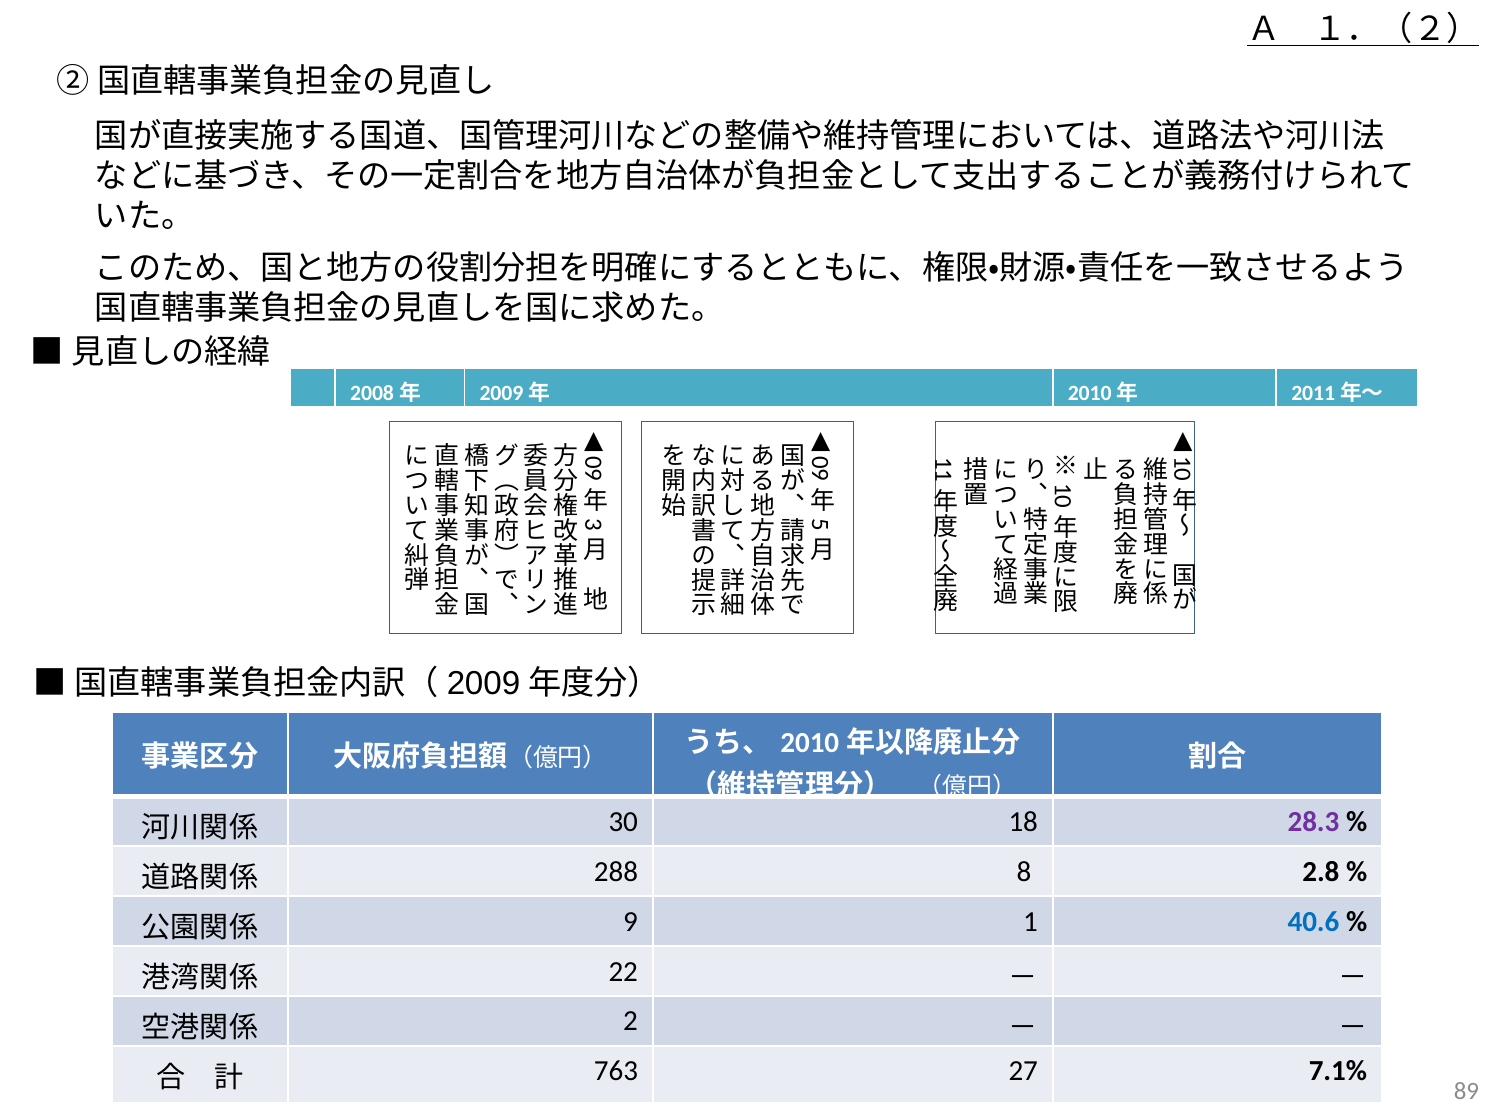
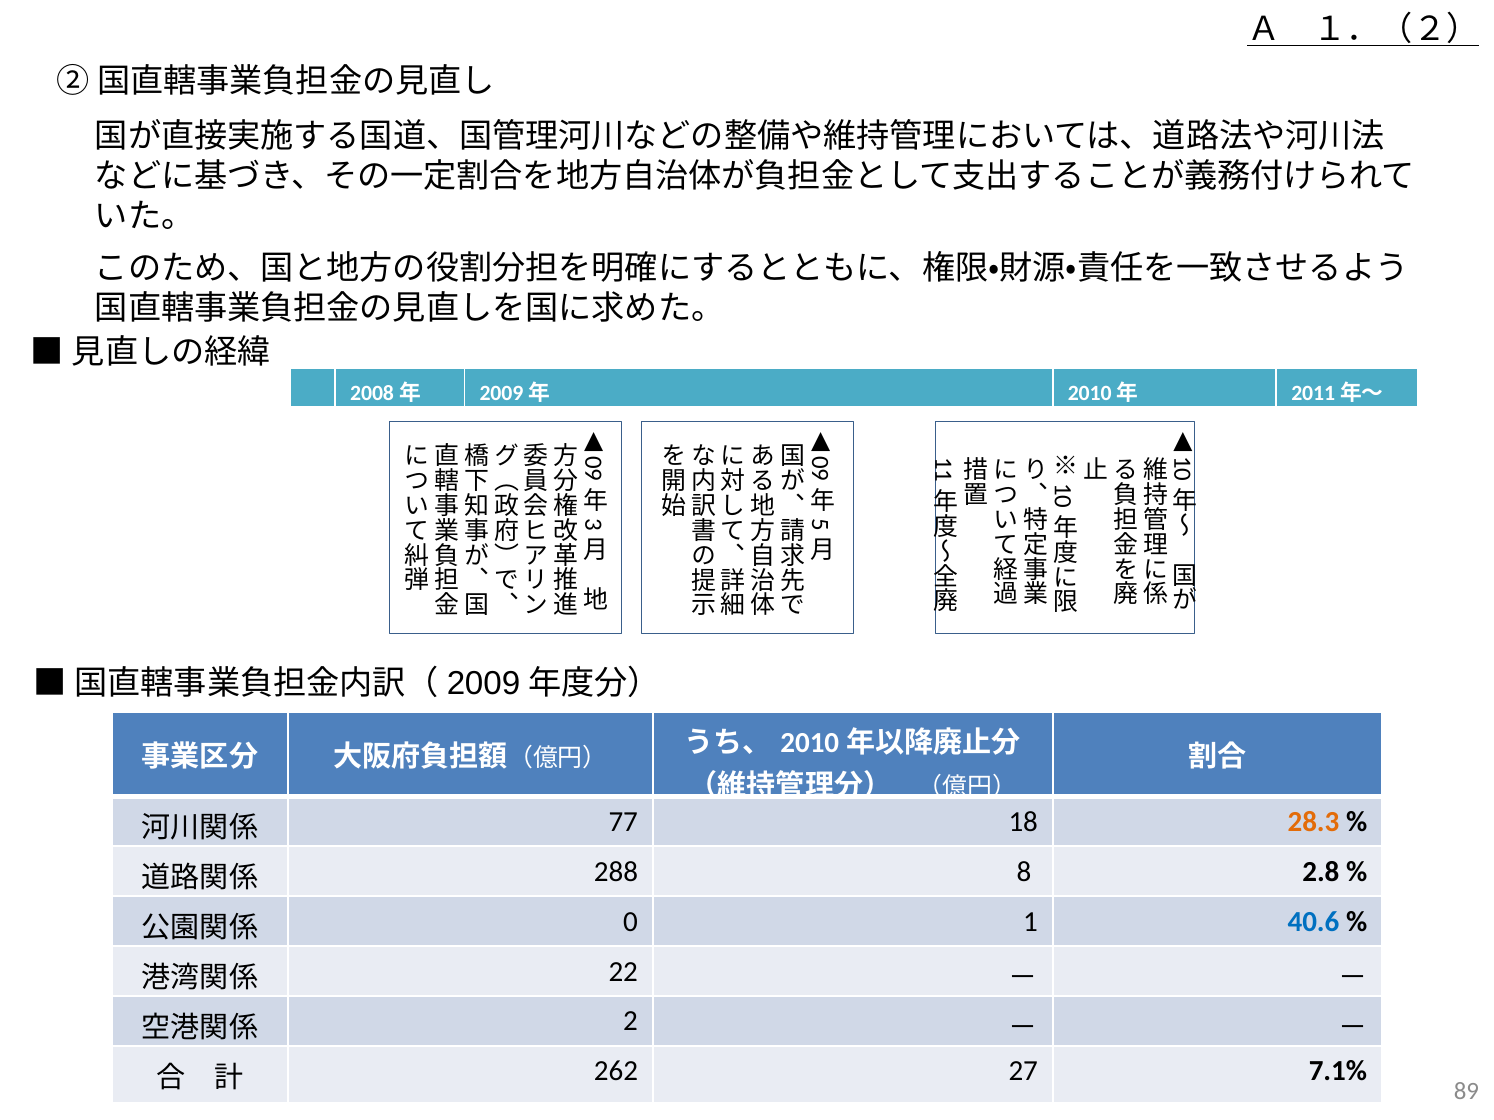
30: 30 -> 77
28.3 colour: purple -> orange
9 at (631, 922): 9 -> 0
763: 763 -> 262
